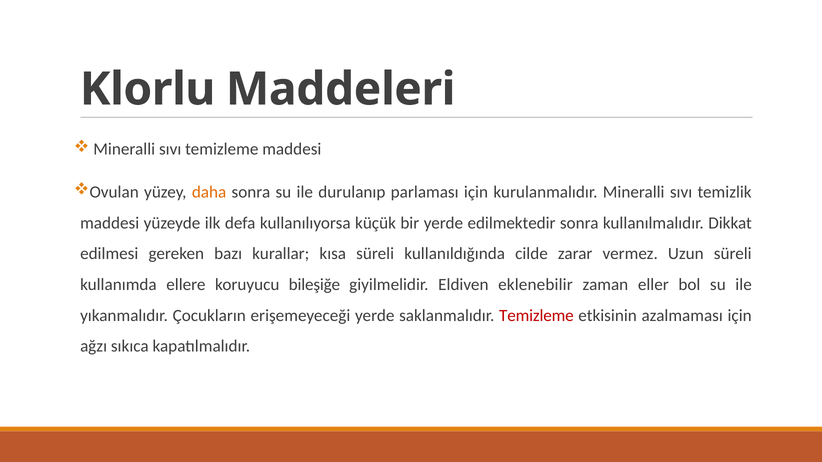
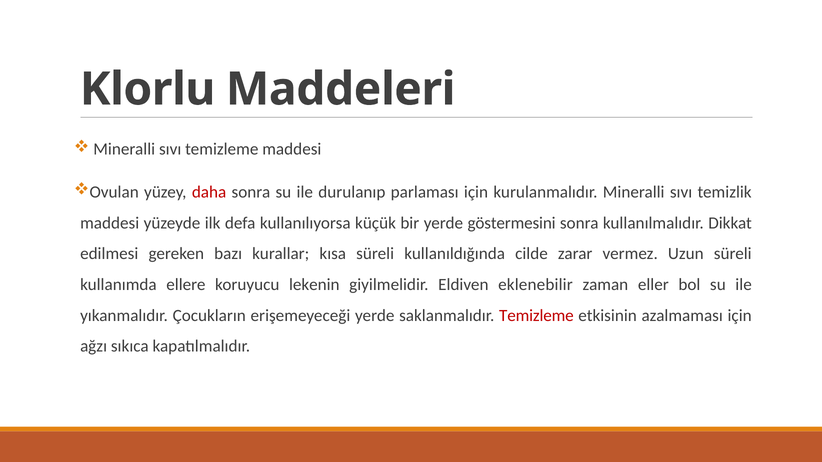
daha colour: orange -> red
edilmektedir: edilmektedir -> göstermesini
bileşiğe: bileşiğe -> lekenin
